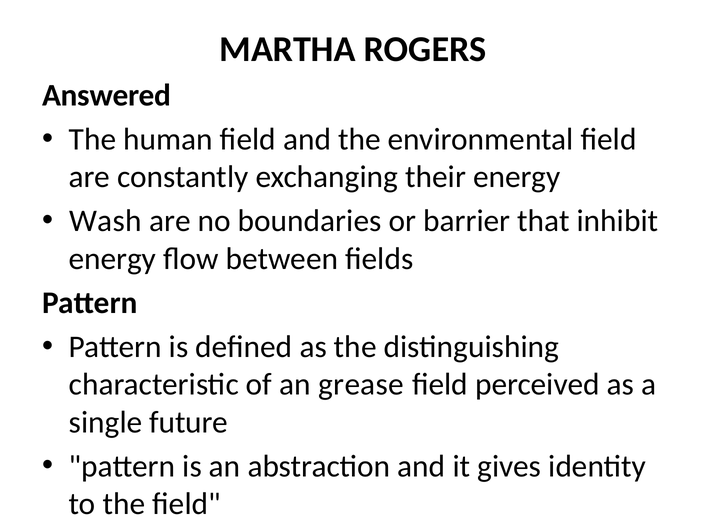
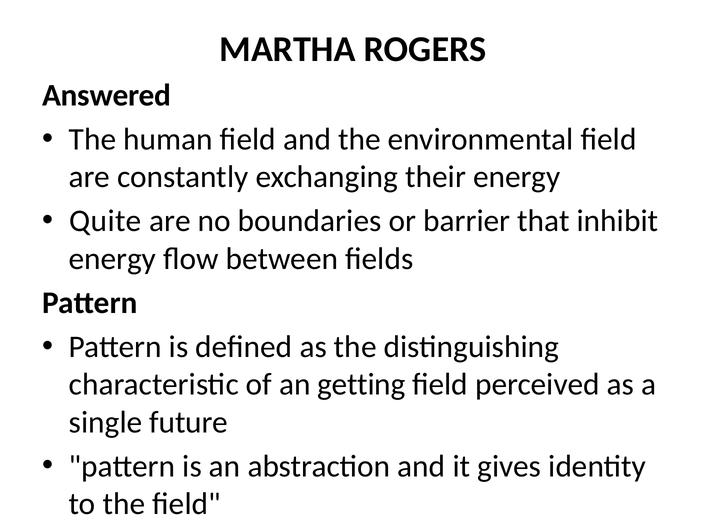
Wash: Wash -> Quite
grease: grease -> getting
